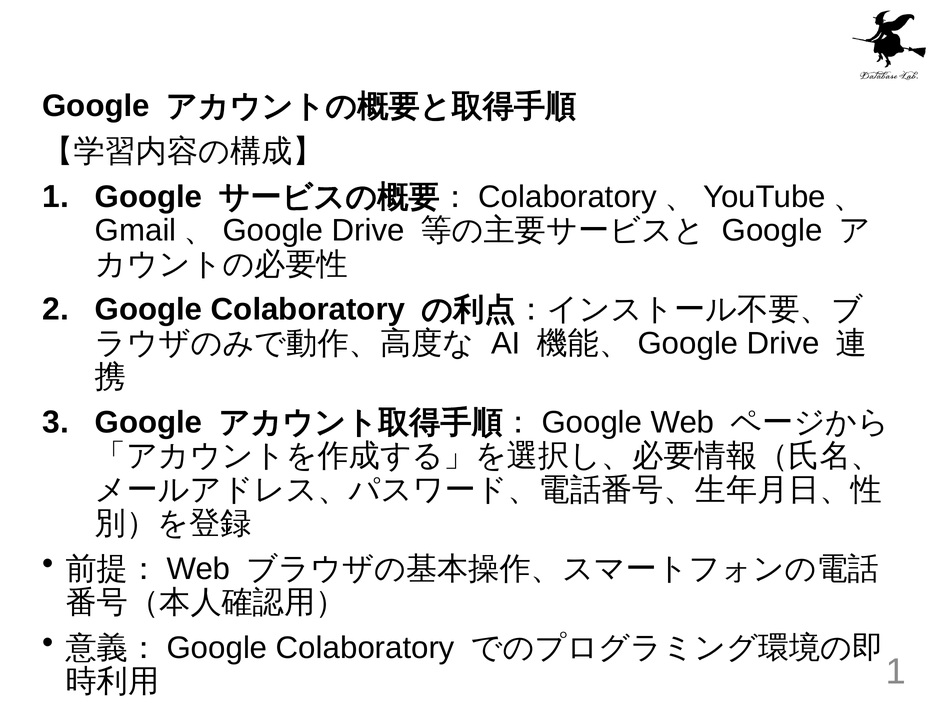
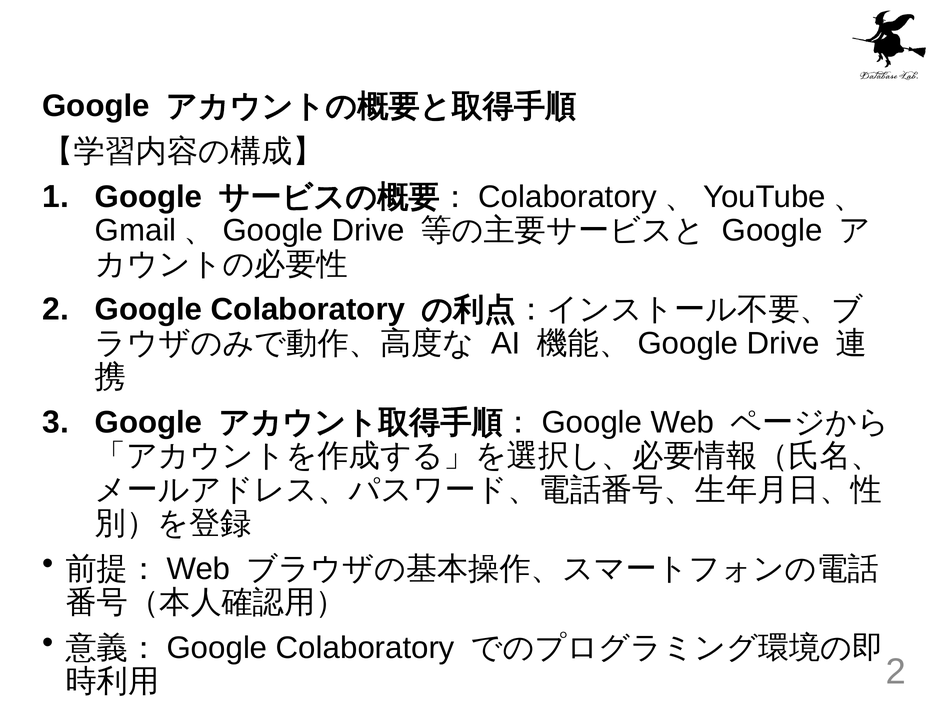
1 at (896, 672): 1 -> 2
